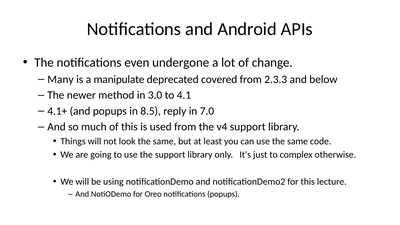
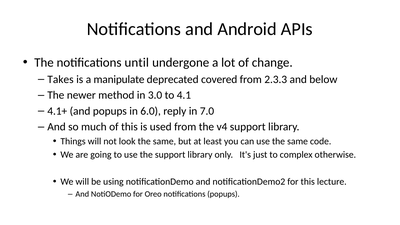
even: even -> until
Many: Many -> Takes
8.5: 8.5 -> 6.0
